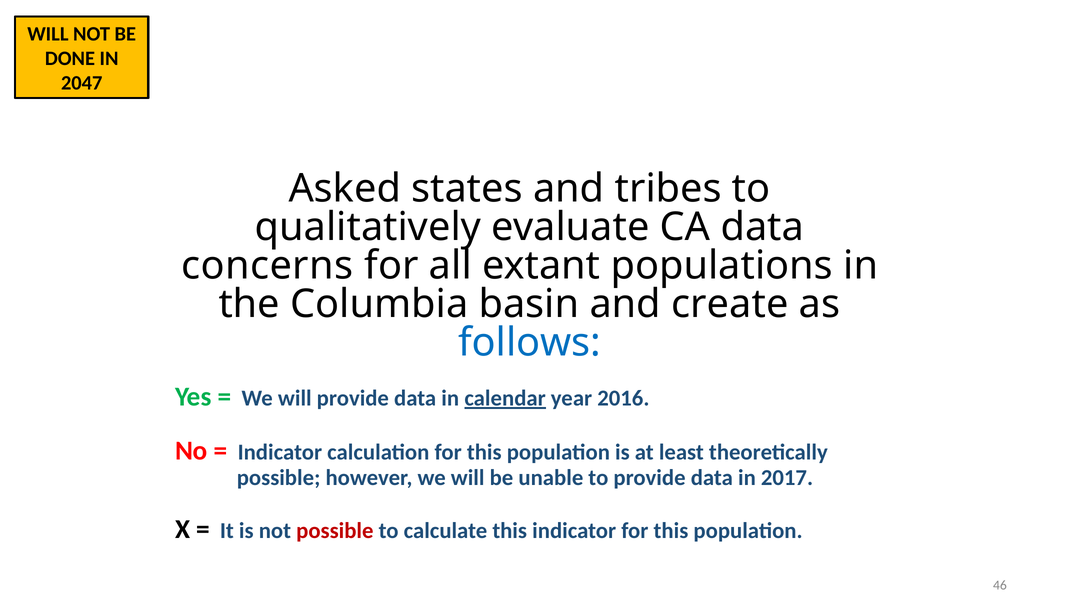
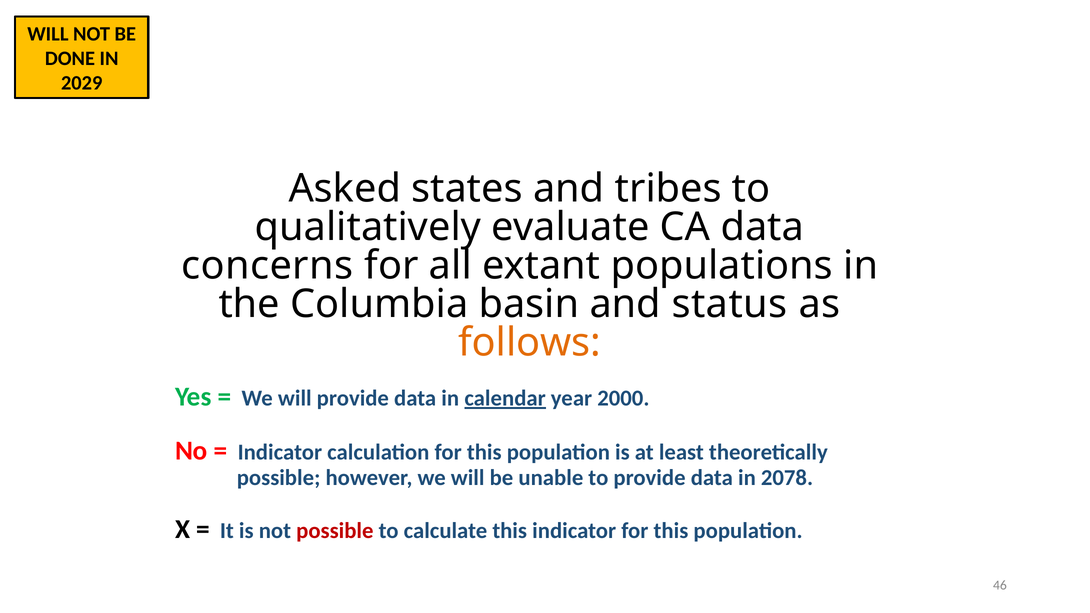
2047: 2047 -> 2029
create: create -> status
follows colour: blue -> orange
2016: 2016 -> 2000
2017: 2017 -> 2078
